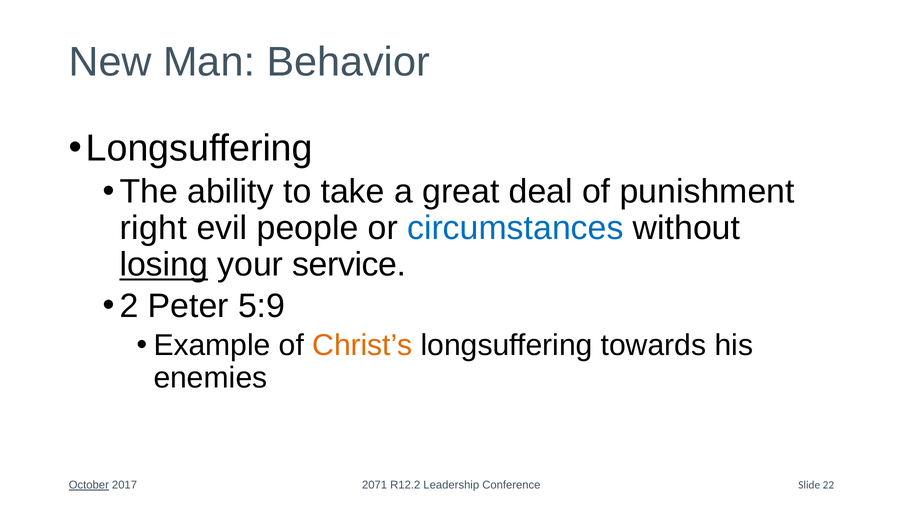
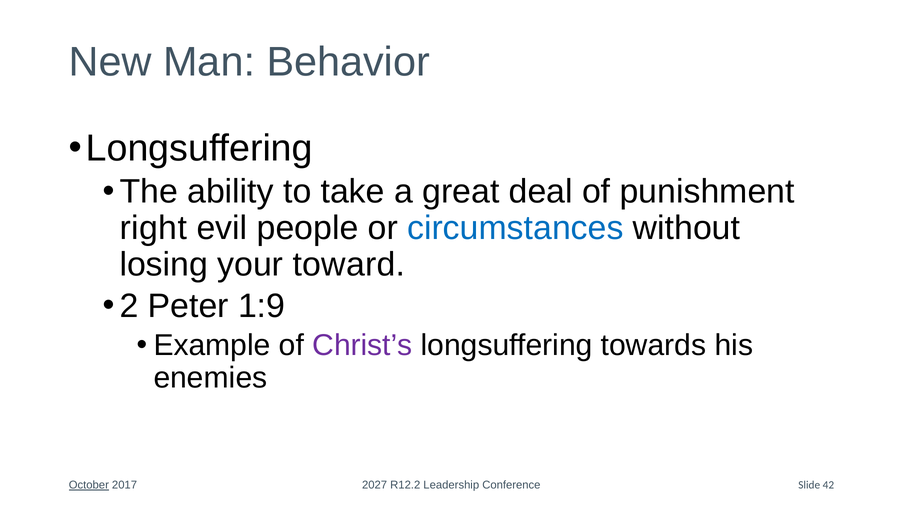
losing underline: present -> none
service: service -> toward
5:9: 5:9 -> 1:9
Christ’s colour: orange -> purple
2071: 2071 -> 2027
22: 22 -> 42
